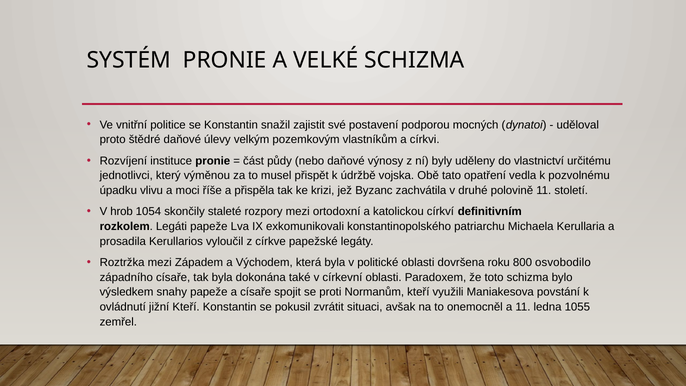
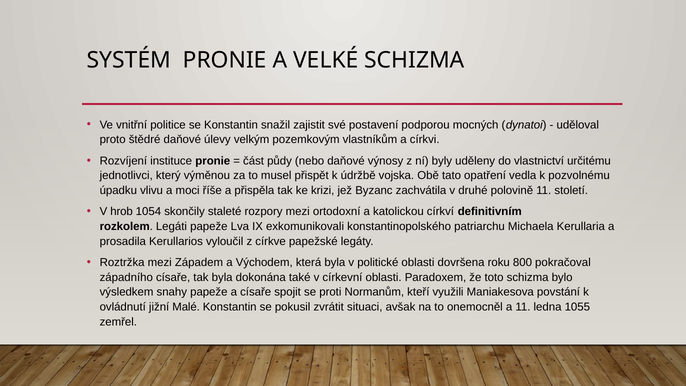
osvobodilo: osvobodilo -> pokračoval
jižní Kteří: Kteří -> Malé
